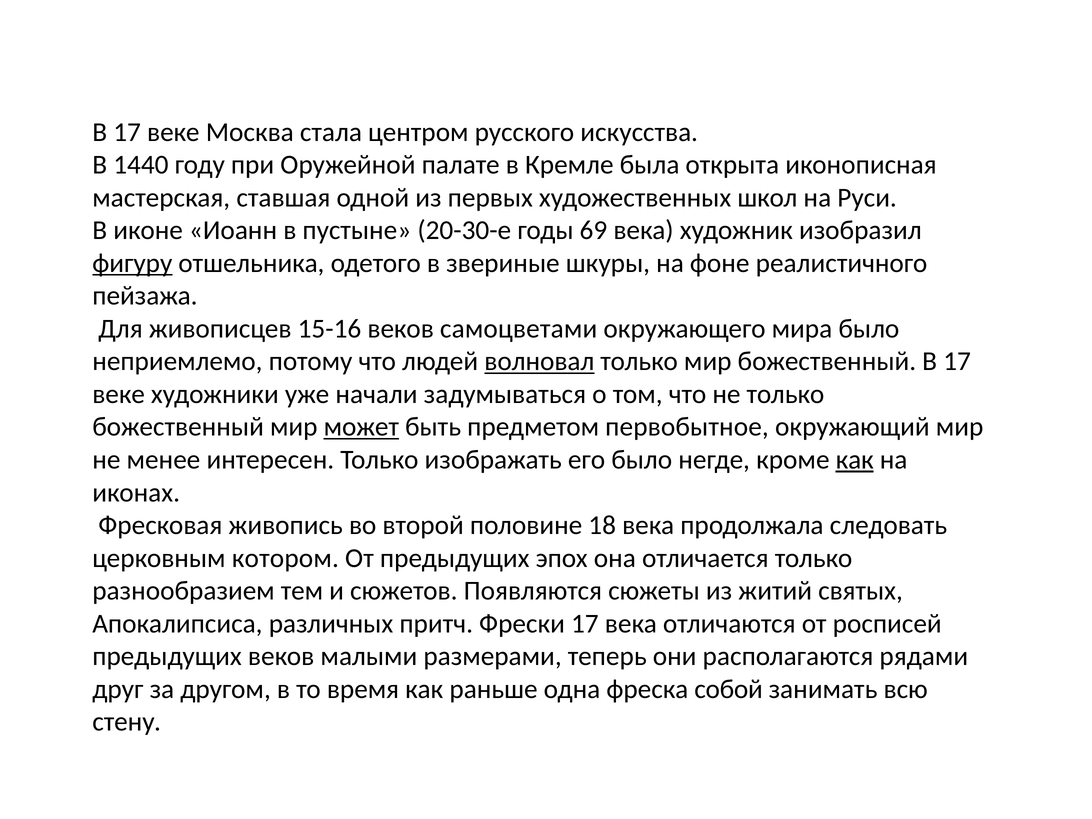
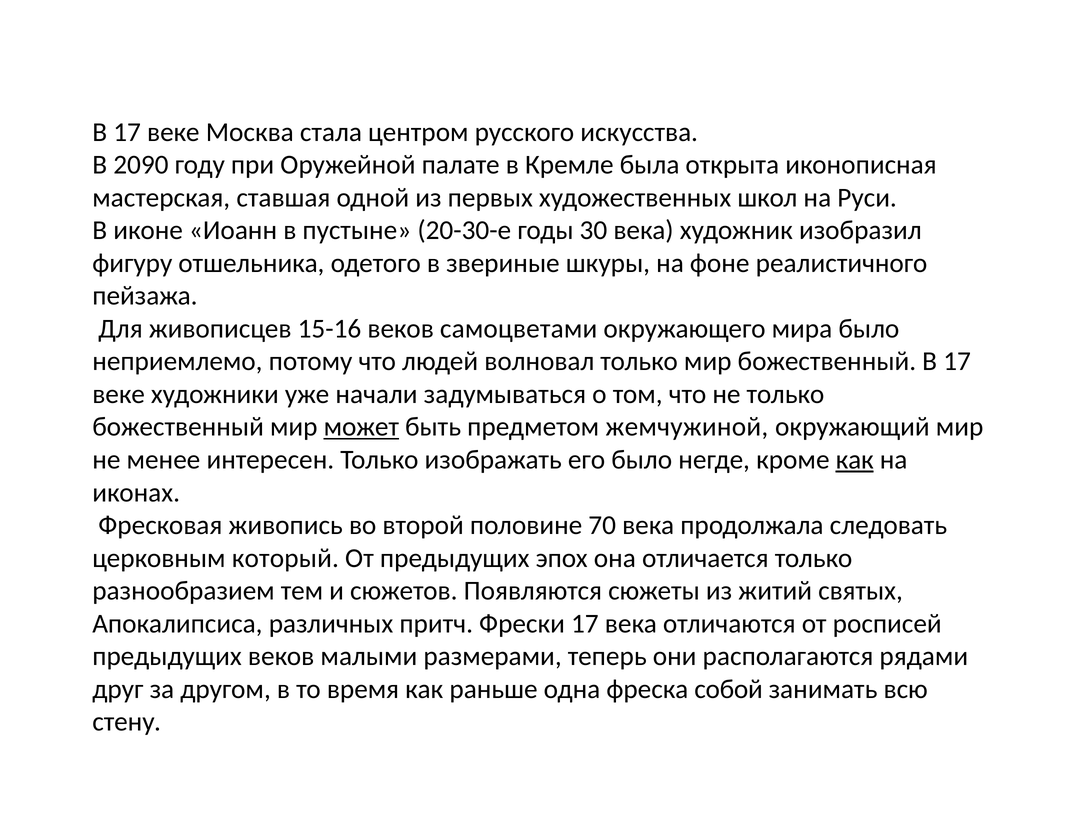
1440: 1440 -> 2090
69: 69 -> 30
фигуру underline: present -> none
волновал underline: present -> none
первобытное: первобытное -> жемчужиной
18: 18 -> 70
котором: котором -> который
